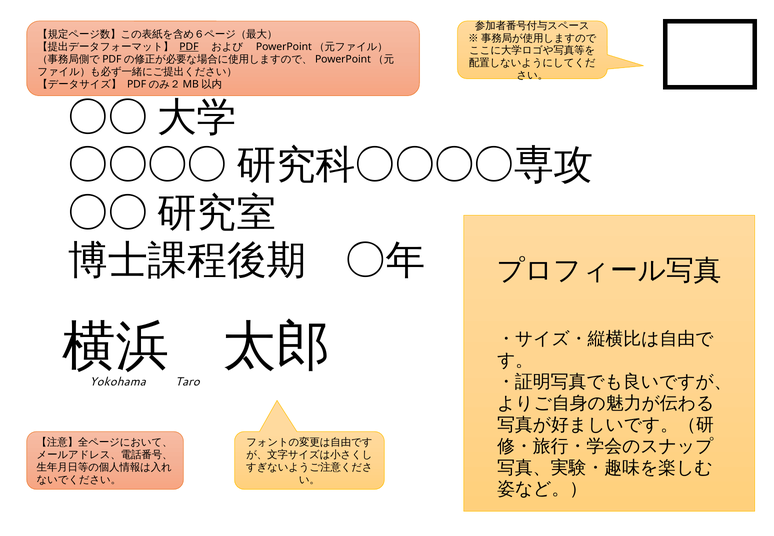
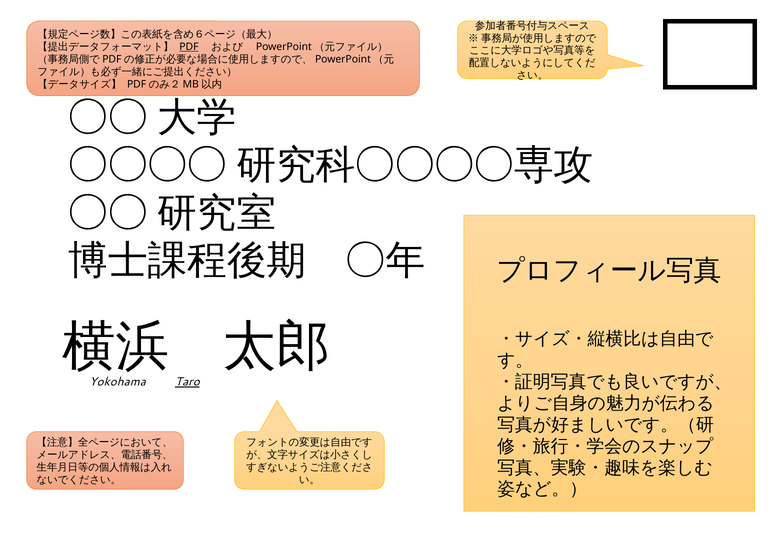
Taro underline: none -> present
